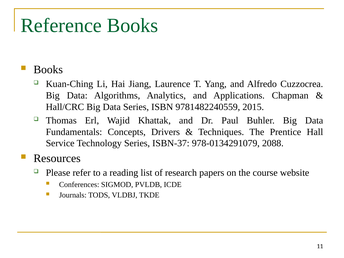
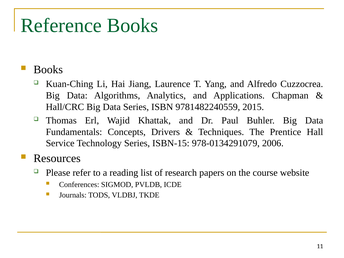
ISBN-37: ISBN-37 -> ISBN-15
2088: 2088 -> 2006
